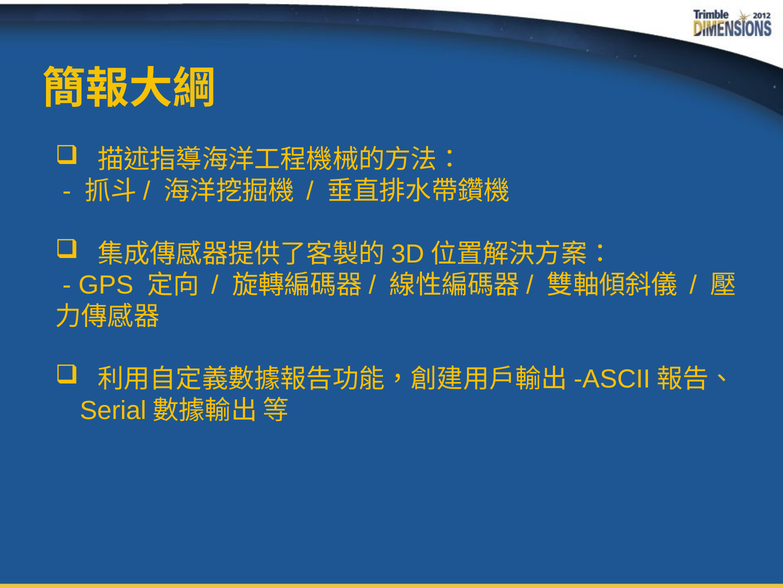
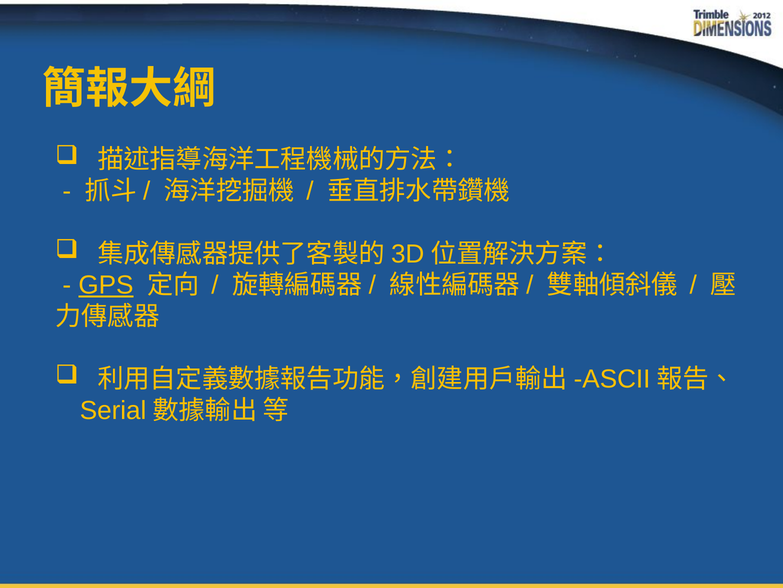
GPS underline: none -> present
